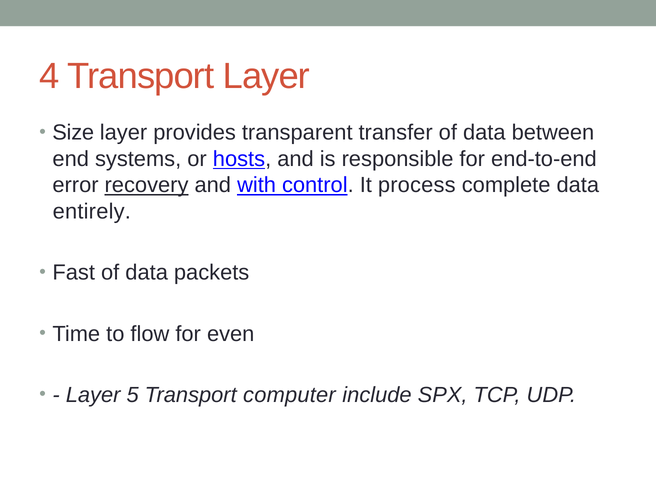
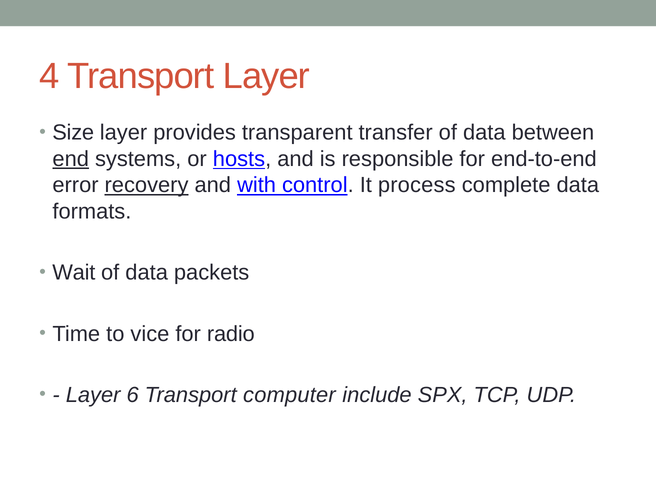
end underline: none -> present
entirely: entirely -> formats
Fast: Fast -> Wait
flow: flow -> vice
even: even -> radio
5: 5 -> 6
